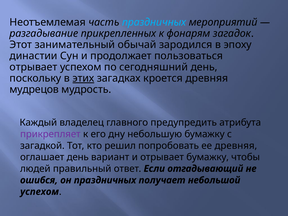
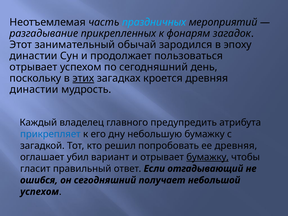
мудрецов at (34, 90): мудрецов -> династии
прикрепляет colour: purple -> blue
оглашает день: день -> убил
бумажку at (208, 157) underline: none -> present
людей: людей -> гласит
он праздничных: праздничных -> сегодняшний
